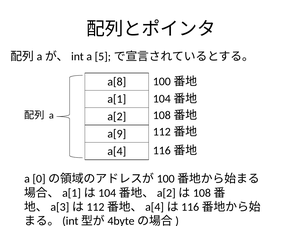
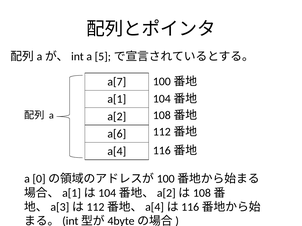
a[8: a[8 -> a[7
a[9: a[9 -> a[6
